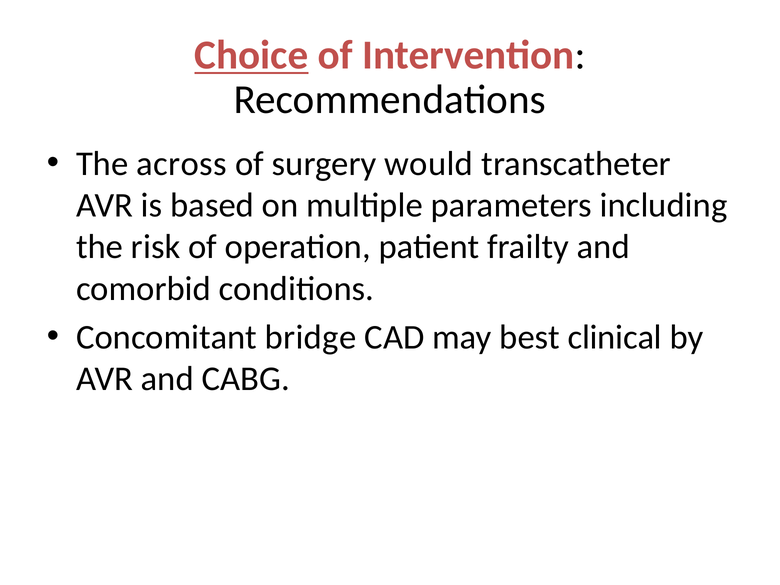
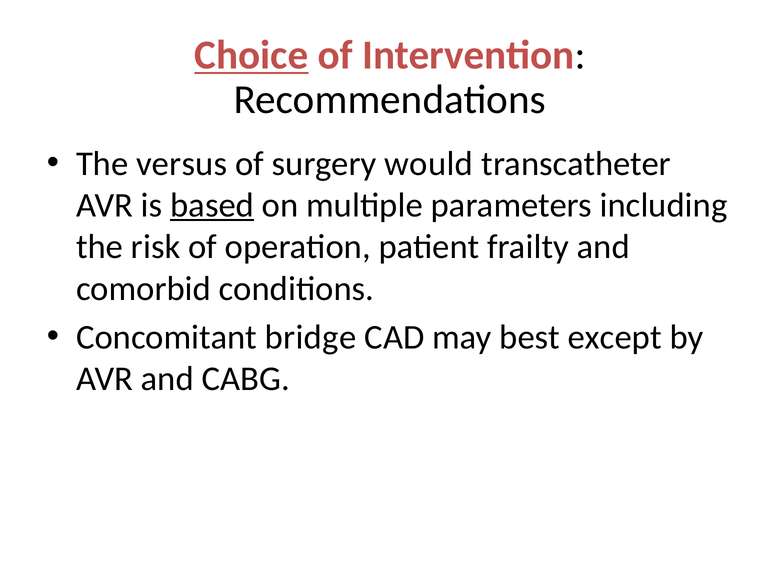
across: across -> versus
based underline: none -> present
clinical: clinical -> except
